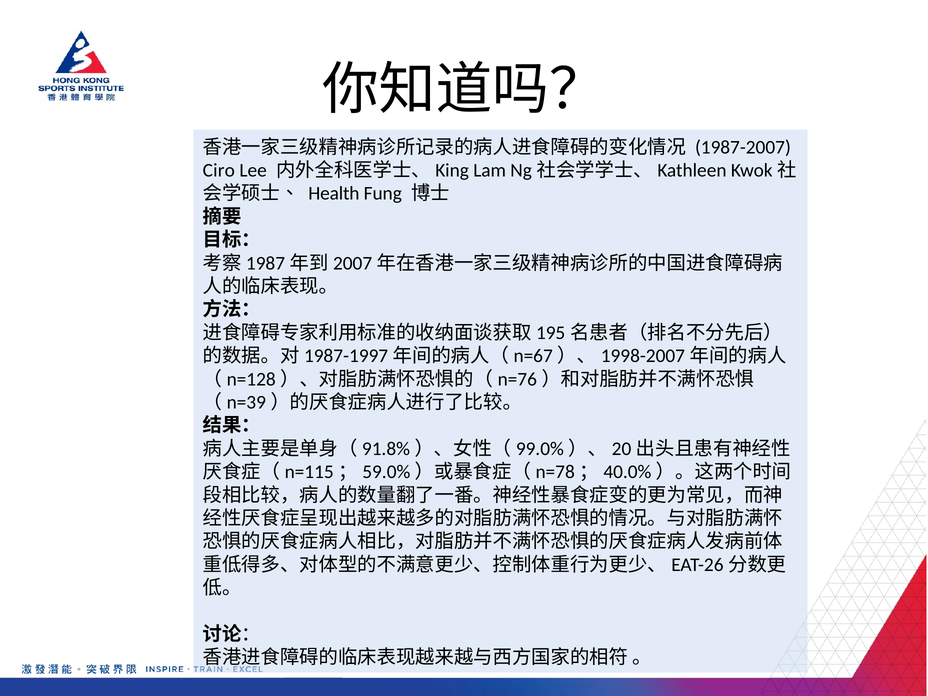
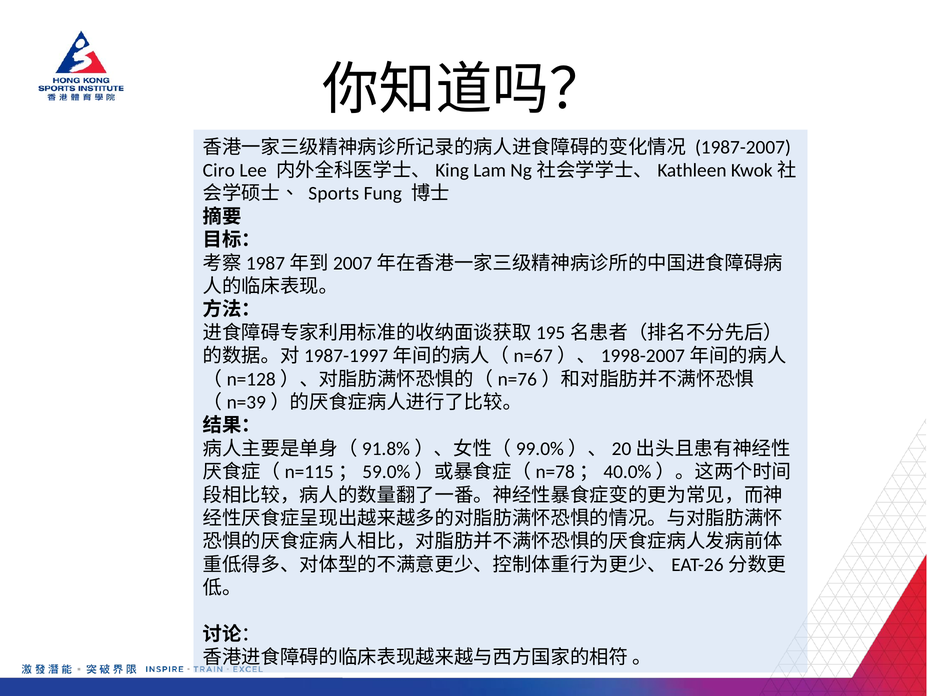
Health: Health -> Sports
